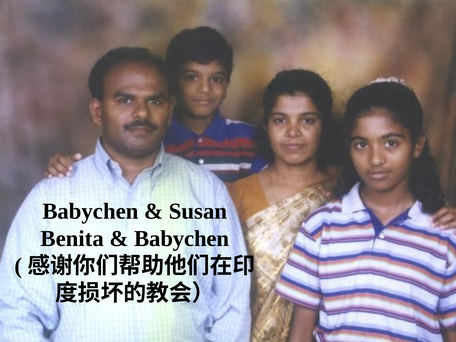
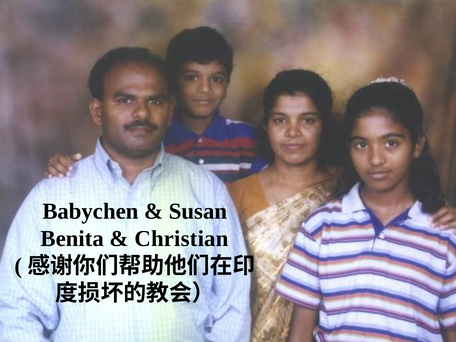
Babychen at (182, 239): Babychen -> Christian
